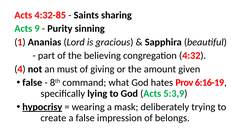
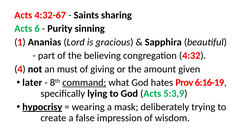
4:32-85: 4:32-85 -> 4:32-67
9: 9 -> 6
false at (32, 82): false -> later
command underline: none -> present
belongs: belongs -> wisdom
